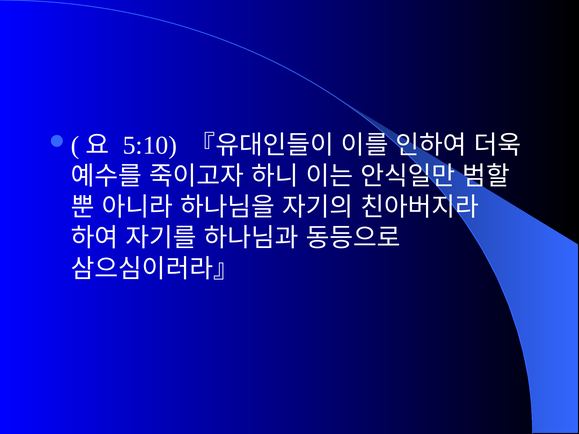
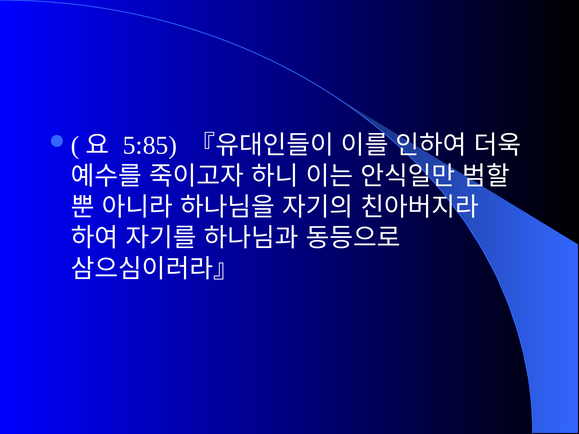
5:10: 5:10 -> 5:85
